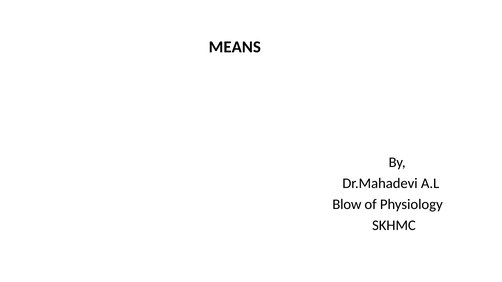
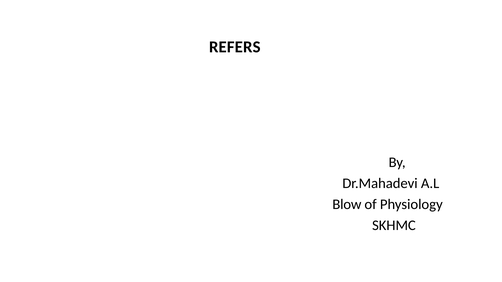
MEANS: MEANS -> REFERS
